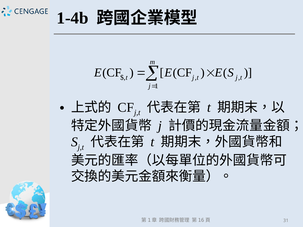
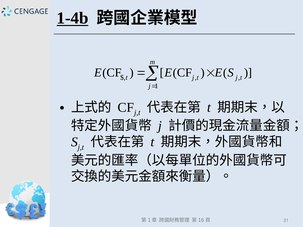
1-4b underline: none -> present
